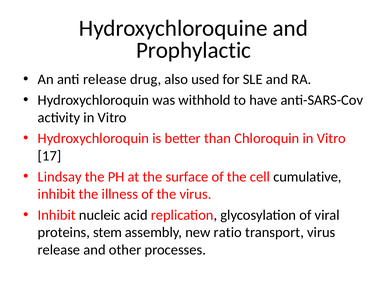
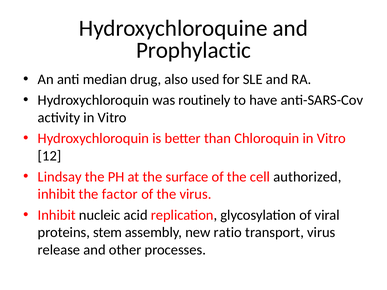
anti release: release -> median
withhold: withhold -> routinely
17: 17 -> 12
cumulative: cumulative -> authorized
illness: illness -> factor
